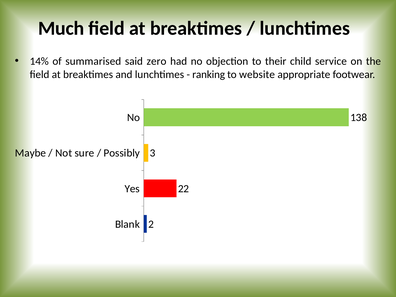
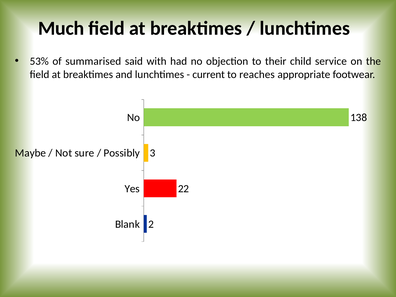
14%: 14% -> 53%
zero: zero -> with
ranking: ranking -> current
website: website -> reaches
